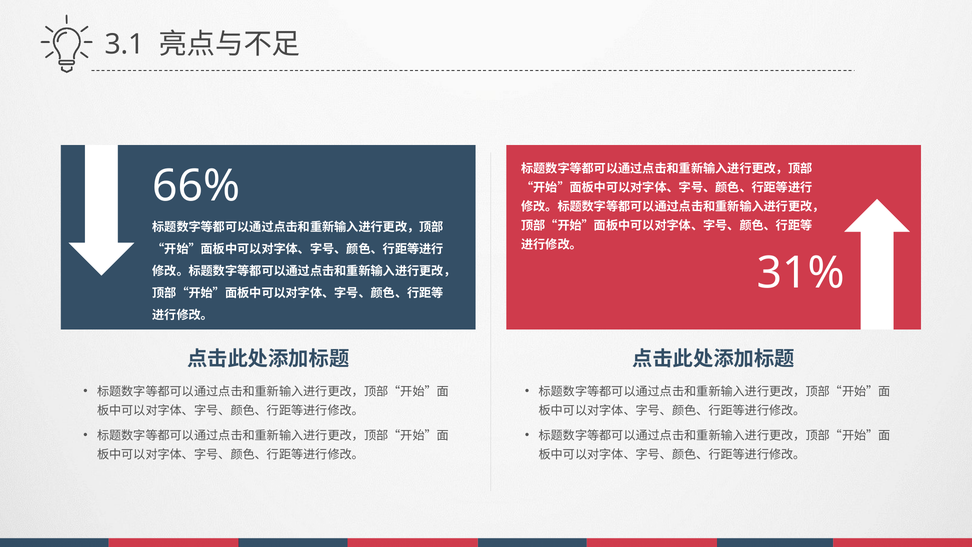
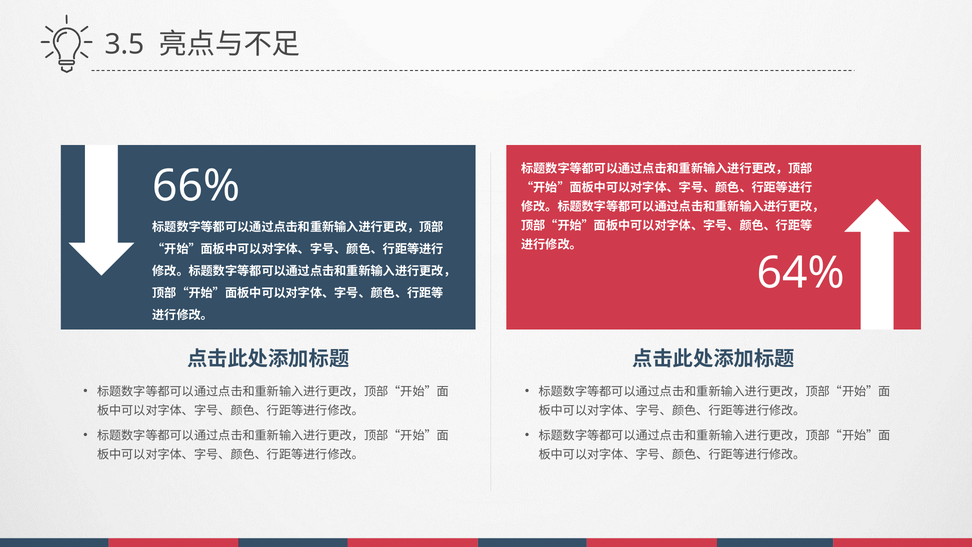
3.1: 3.1 -> 3.5
31%: 31% -> 64%
